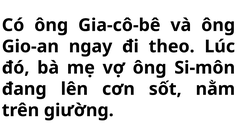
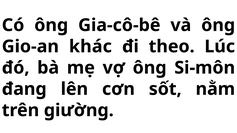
ngay: ngay -> khác
